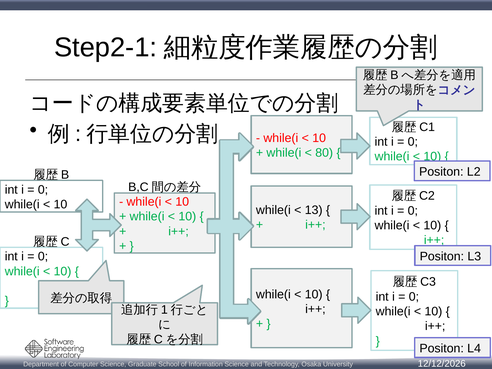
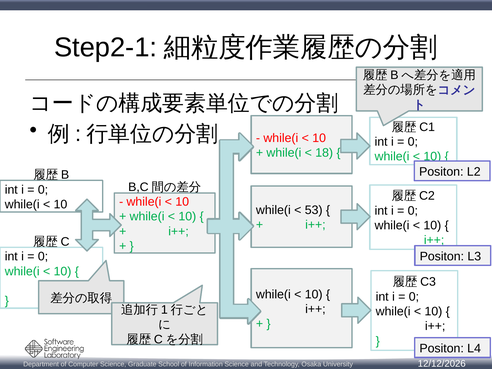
80: 80 -> 18
13: 13 -> 53
